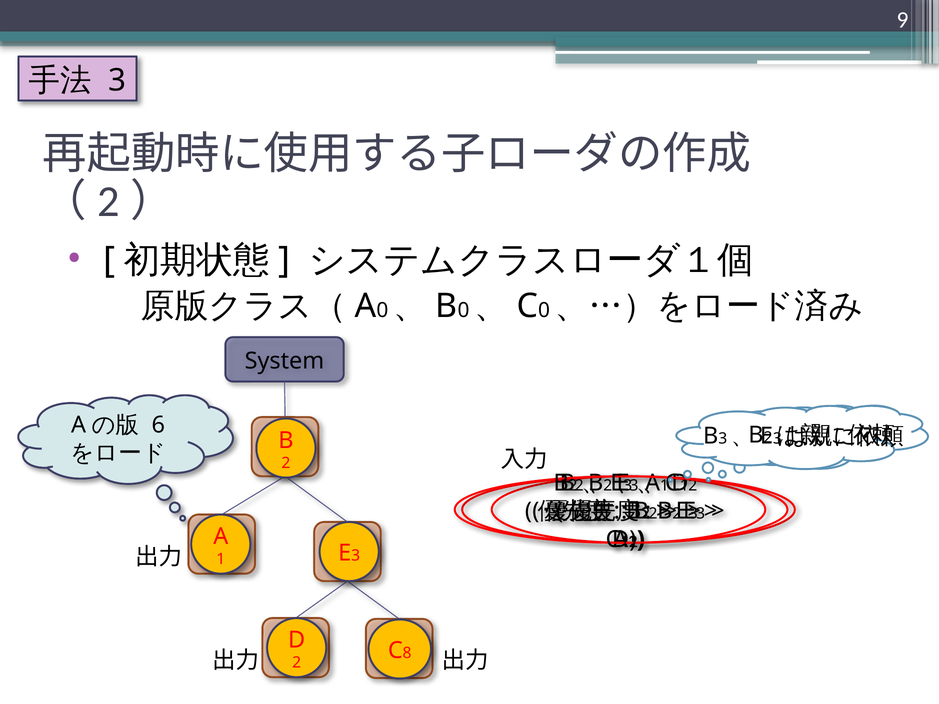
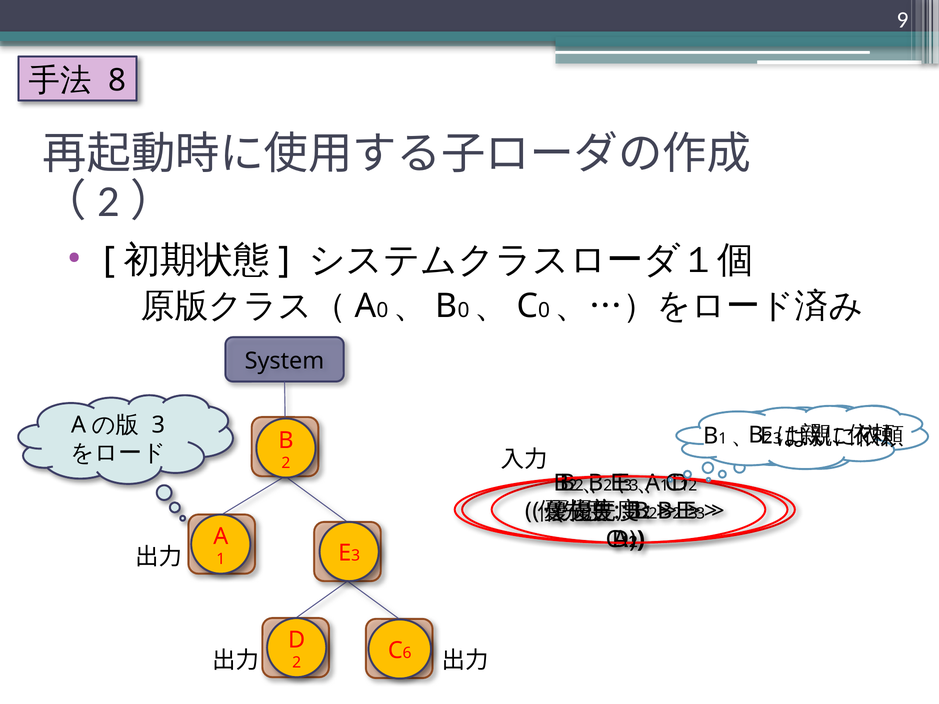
3 at (117, 81): 3 -> 8
6 at (158, 425): 6 -> 3
3 at (723, 439): 3 -> 1
8: 8 -> 6
